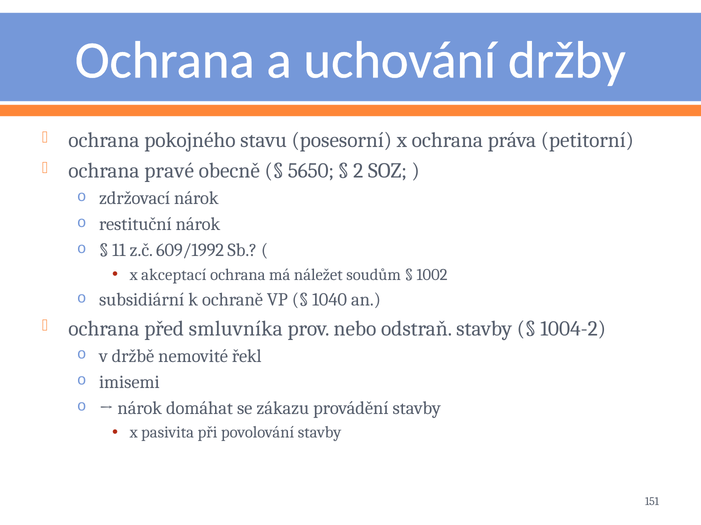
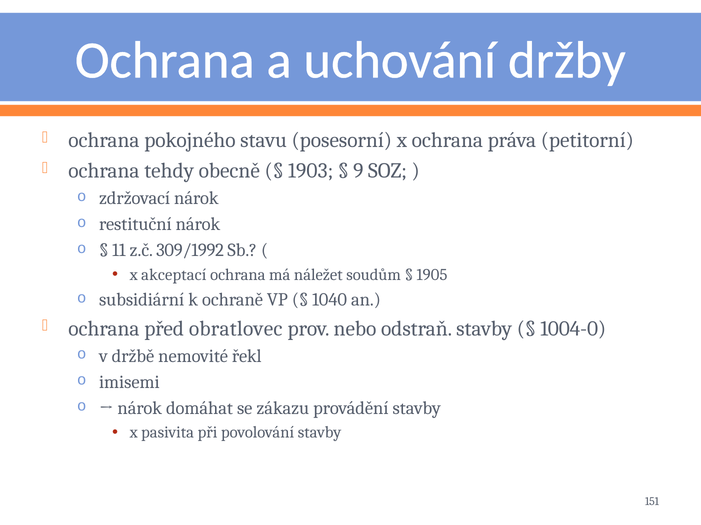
pravé: pravé -> tehdy
5650: 5650 -> 1903
2: 2 -> 9
609/1992: 609/1992 -> 309/1992
1002: 1002 -> 1905
smluvníka: smluvníka -> obratlovec
1004-2: 1004-2 -> 1004-0
